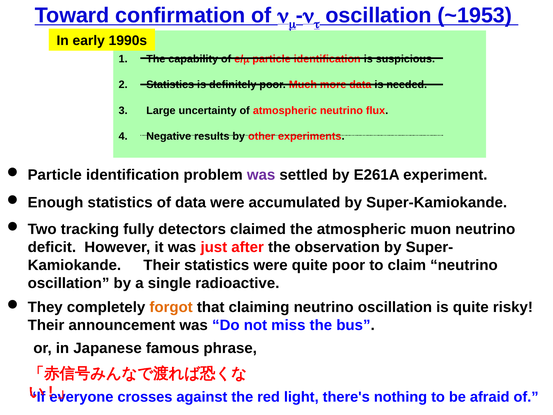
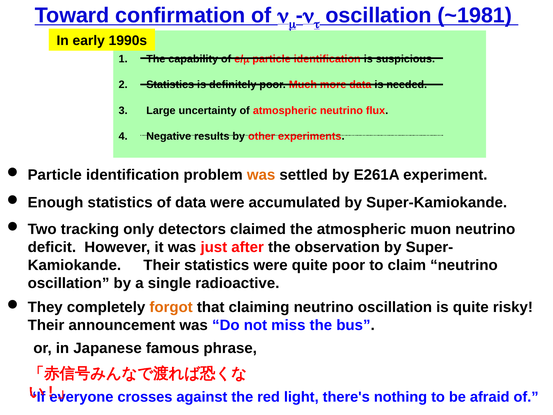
~1953: ~1953 -> ~1981
was at (261, 175) colour: purple -> orange
fully: fully -> only
